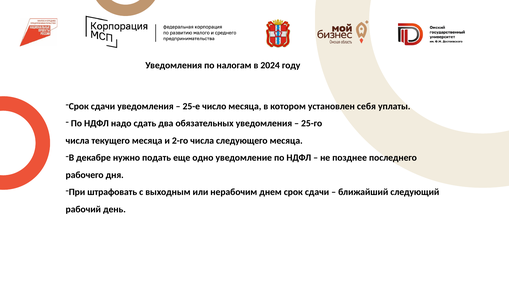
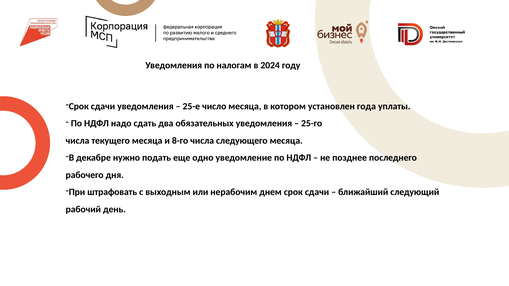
себя: себя -> года
2-го: 2-го -> 8-го
